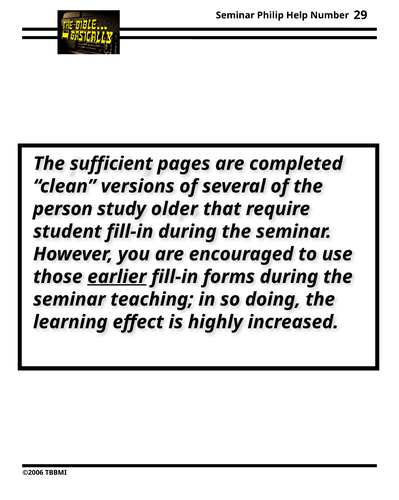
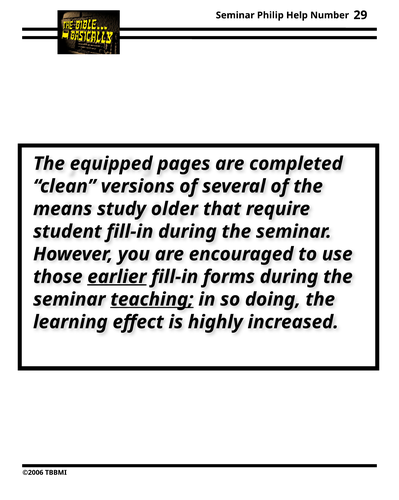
sufficient: sufficient -> equipped
person: person -> means
teaching underline: none -> present
